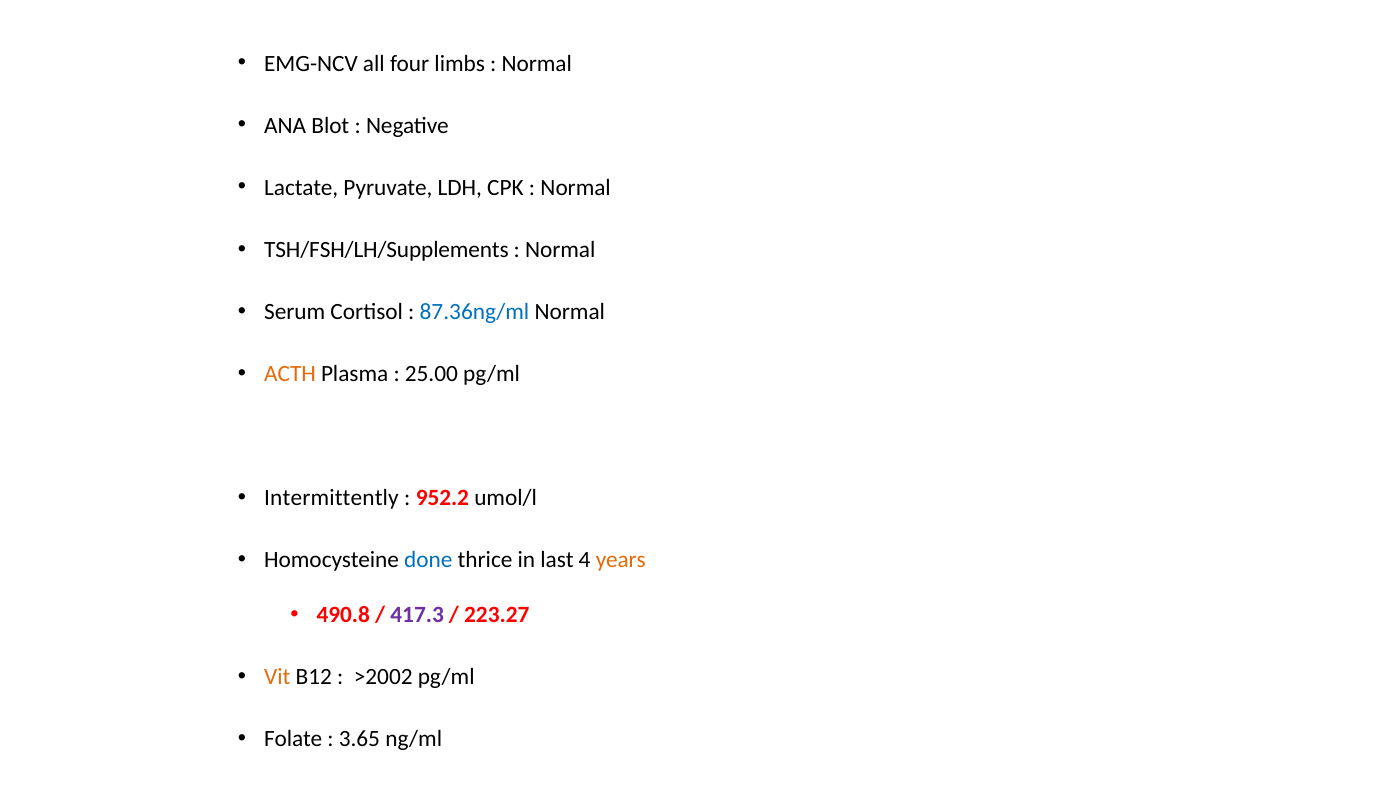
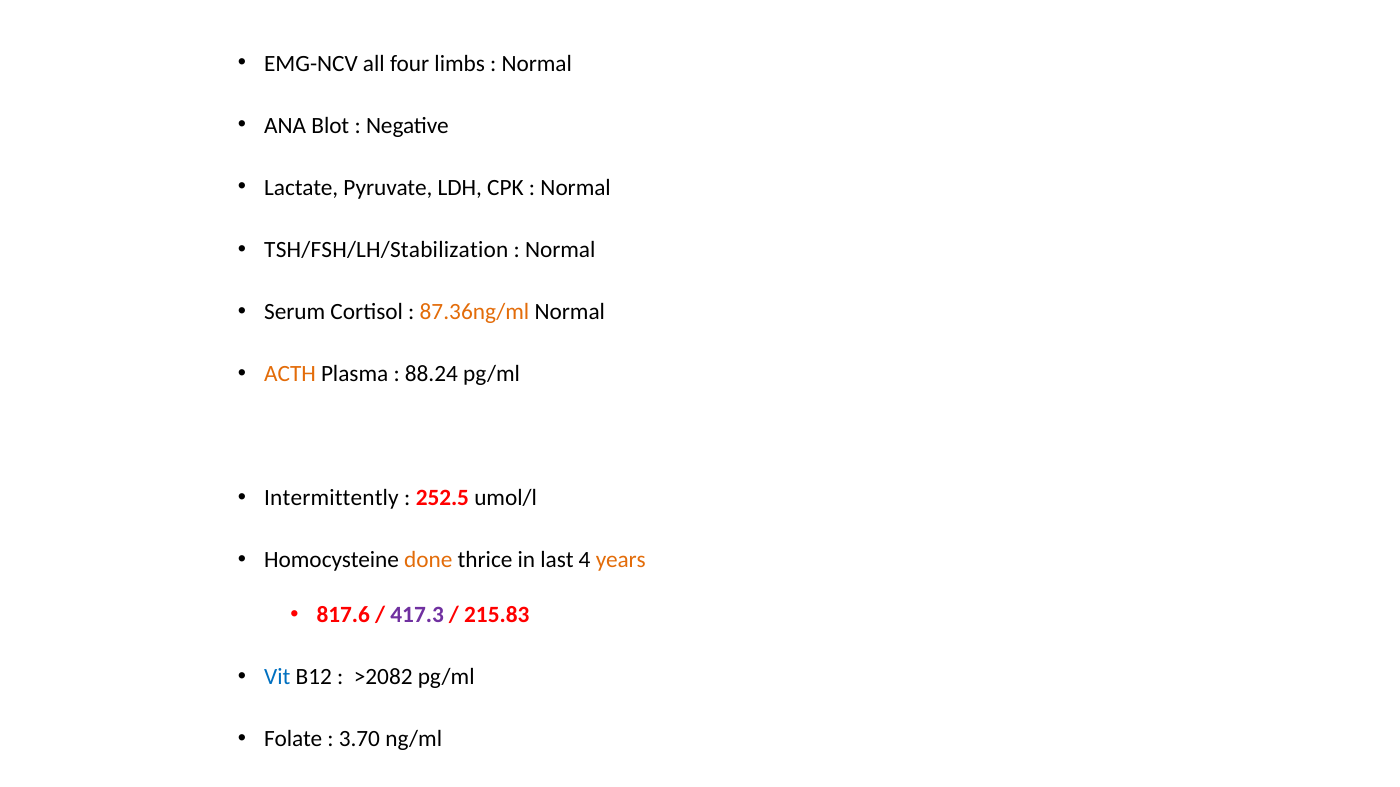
TSH/FSH/LH/Supplements: TSH/FSH/LH/Supplements -> TSH/FSH/LH/Stabilization
87.36ng/ml colour: blue -> orange
25.00: 25.00 -> 88.24
952.2: 952.2 -> 252.5
done colour: blue -> orange
490.8: 490.8 -> 817.6
223.27: 223.27 -> 215.83
Vit colour: orange -> blue
>2002: >2002 -> >2082
3.65: 3.65 -> 3.70
